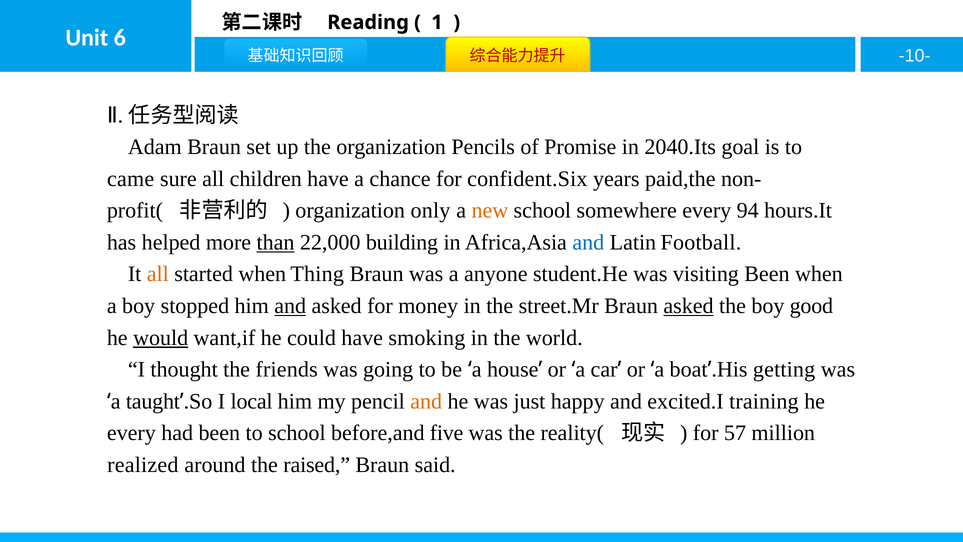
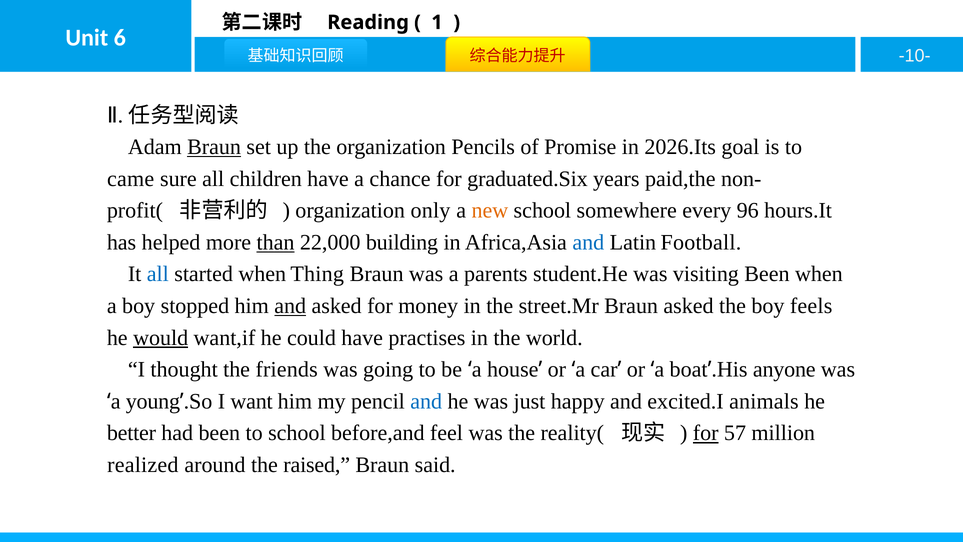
Braun at (214, 147) underline: none -> present
2040.Its: 2040.Its -> 2026.Its
confident.Six: confident.Six -> graduated.Six
94: 94 -> 96
all at (158, 274) colour: orange -> blue
anyone: anyone -> parents
asked at (689, 306) underline: present -> none
good: good -> feels
smoking: smoking -> practises
getting: getting -> anyone
taught: taught -> young
local: local -> want
and at (426, 401) colour: orange -> blue
training: training -> animals
every at (131, 433): every -> better
five: five -> feel
for at (706, 433) underline: none -> present
